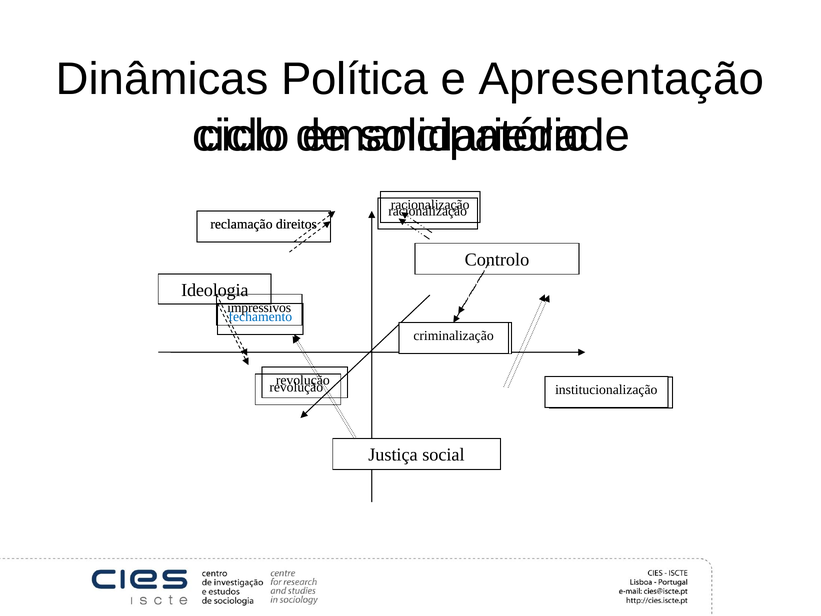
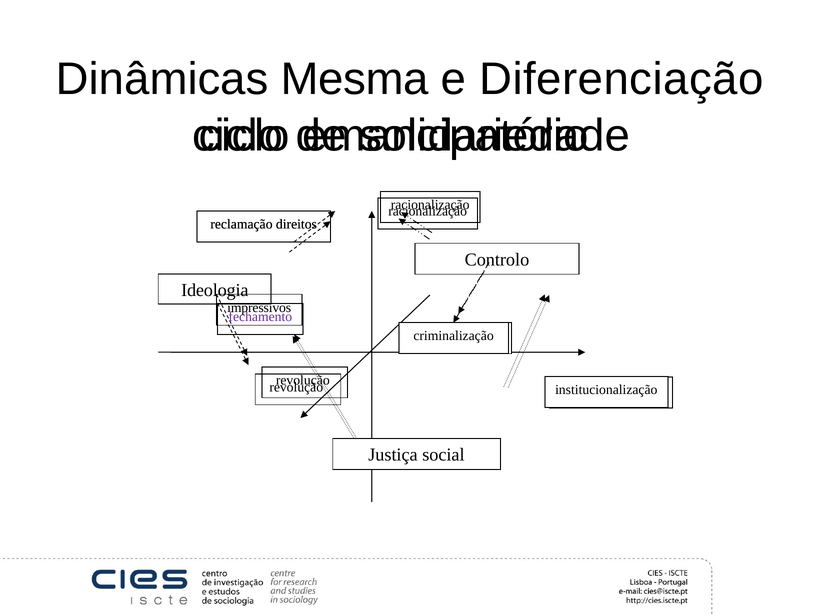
Política: Política -> Mesma
Apresentação: Apresentação -> Diferenciação
fechamento colour: blue -> purple
